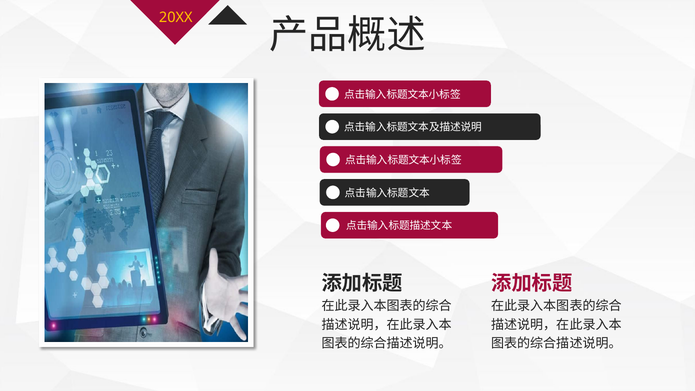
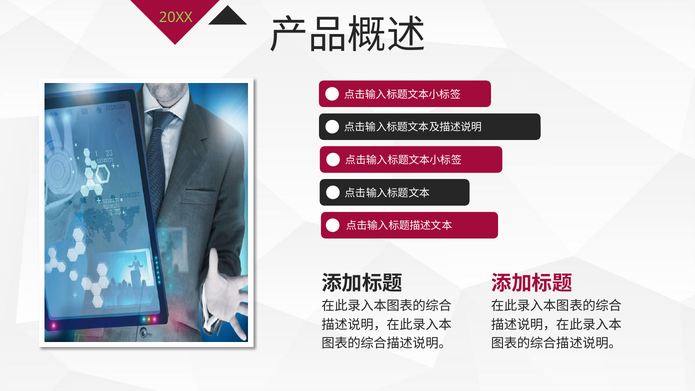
20XX colour: yellow -> light green
